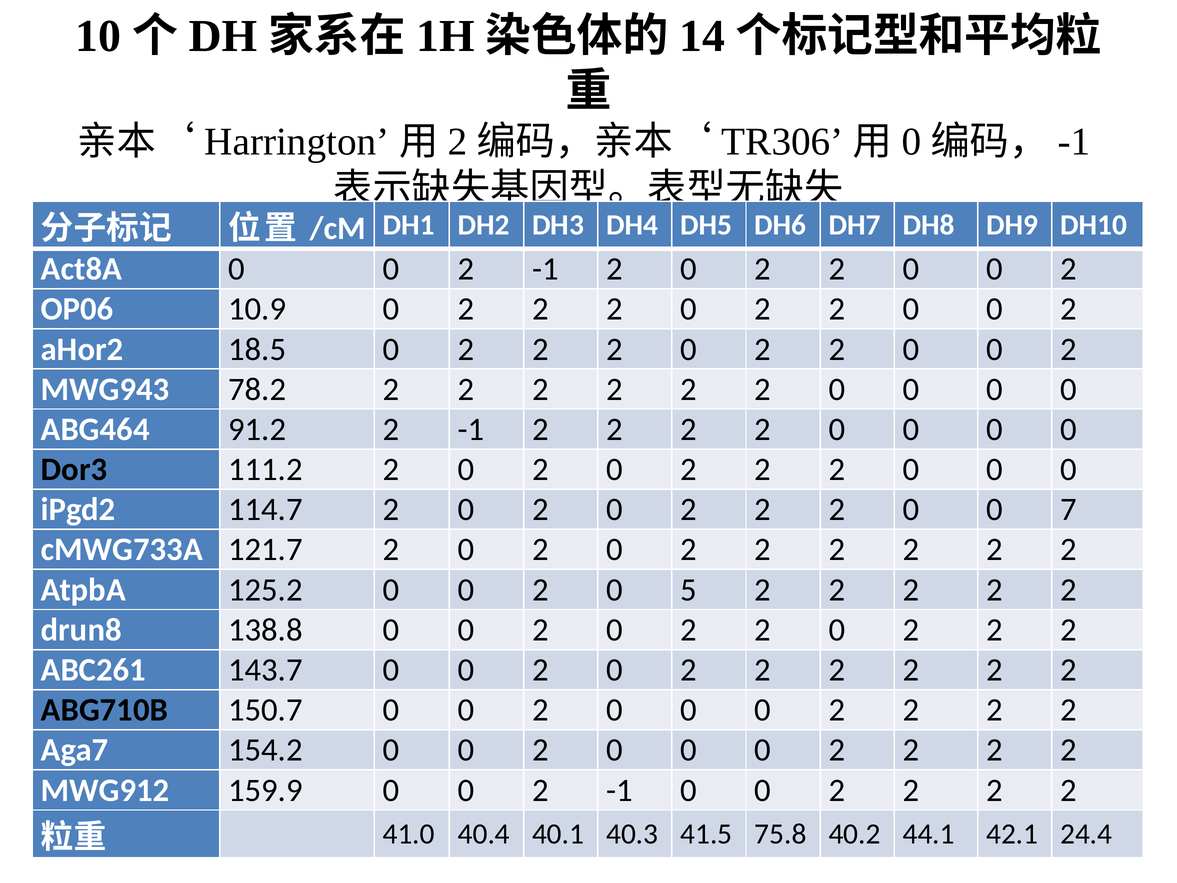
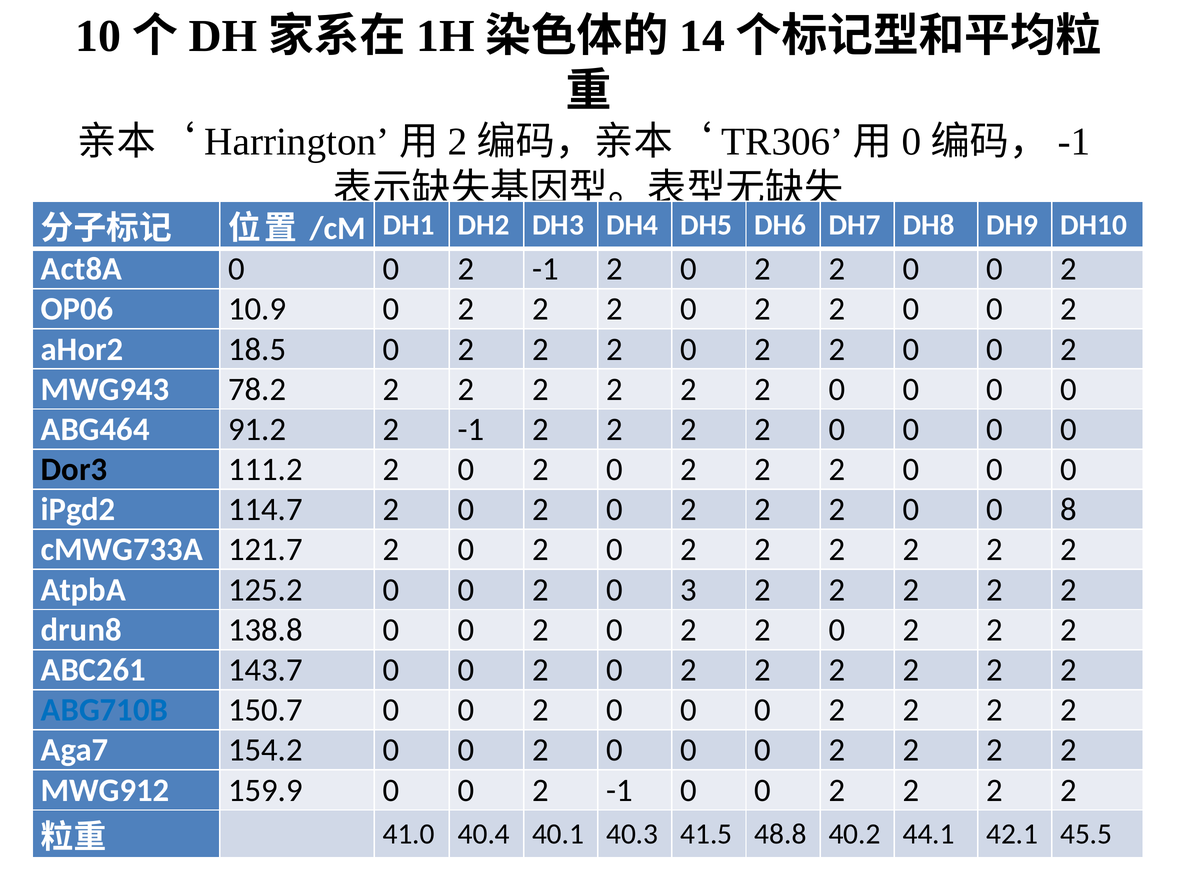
7: 7 -> 8
5: 5 -> 3
ABG710B colour: black -> blue
75.8: 75.8 -> 48.8
24.4: 24.4 -> 45.5
